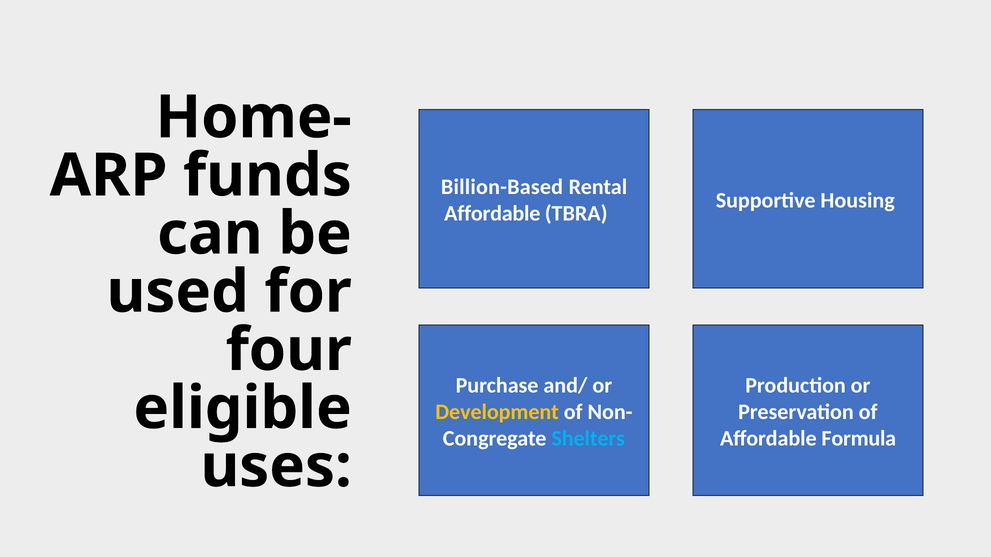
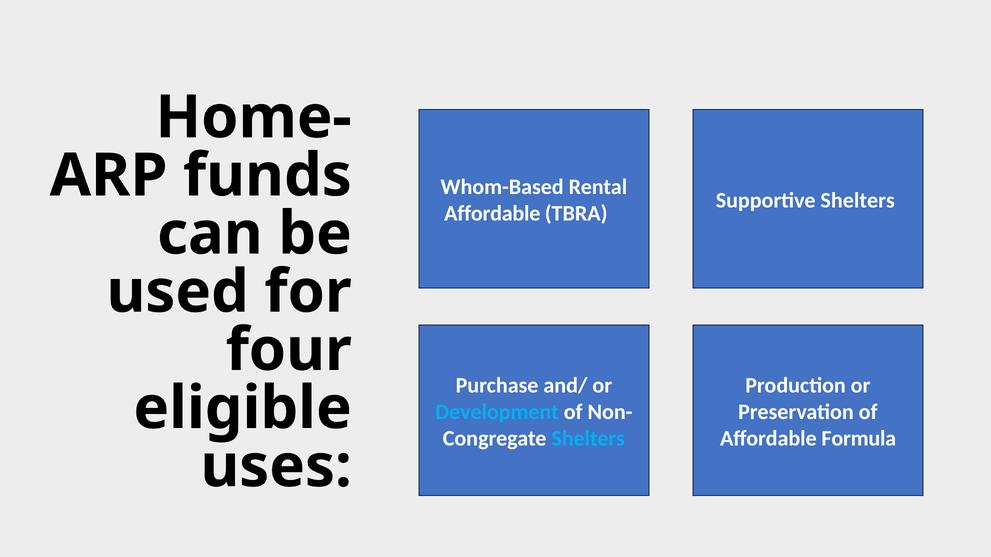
Billion-Based: Billion-Based -> Whom-Based
Supportive Housing: Housing -> Shelters
Development colour: yellow -> light blue
